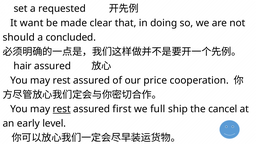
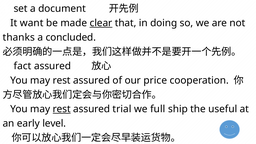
requested: requested -> document
clear underline: none -> present
should: should -> thanks
hair: hair -> fact
first: first -> trial
cancel: cancel -> useful
